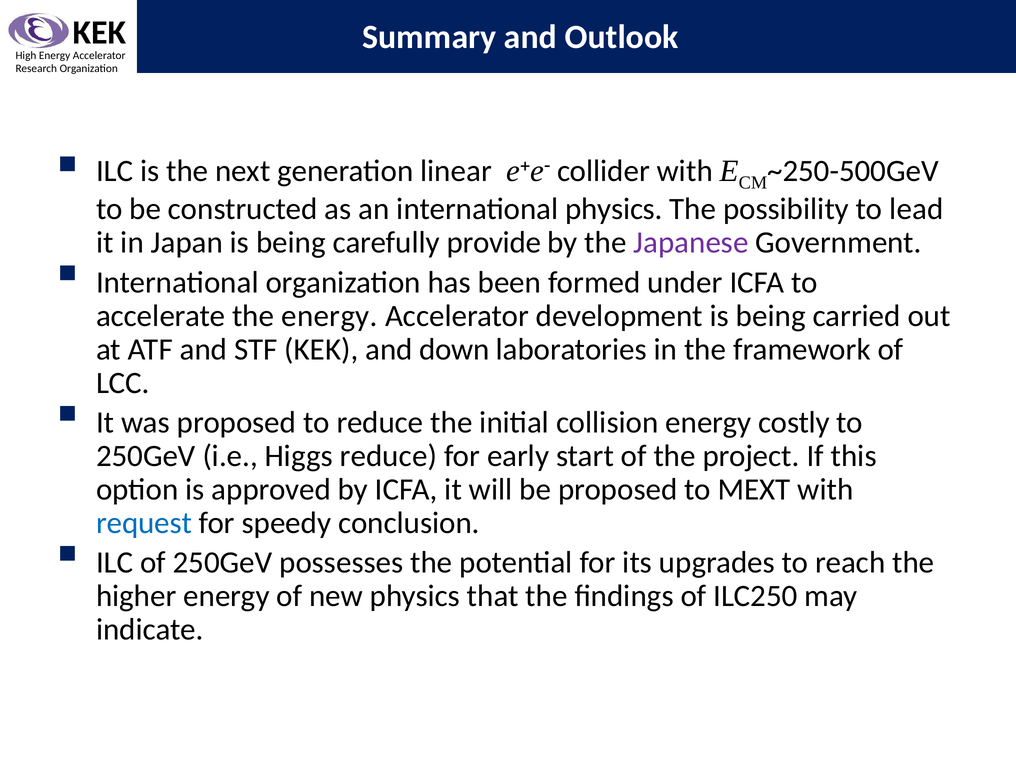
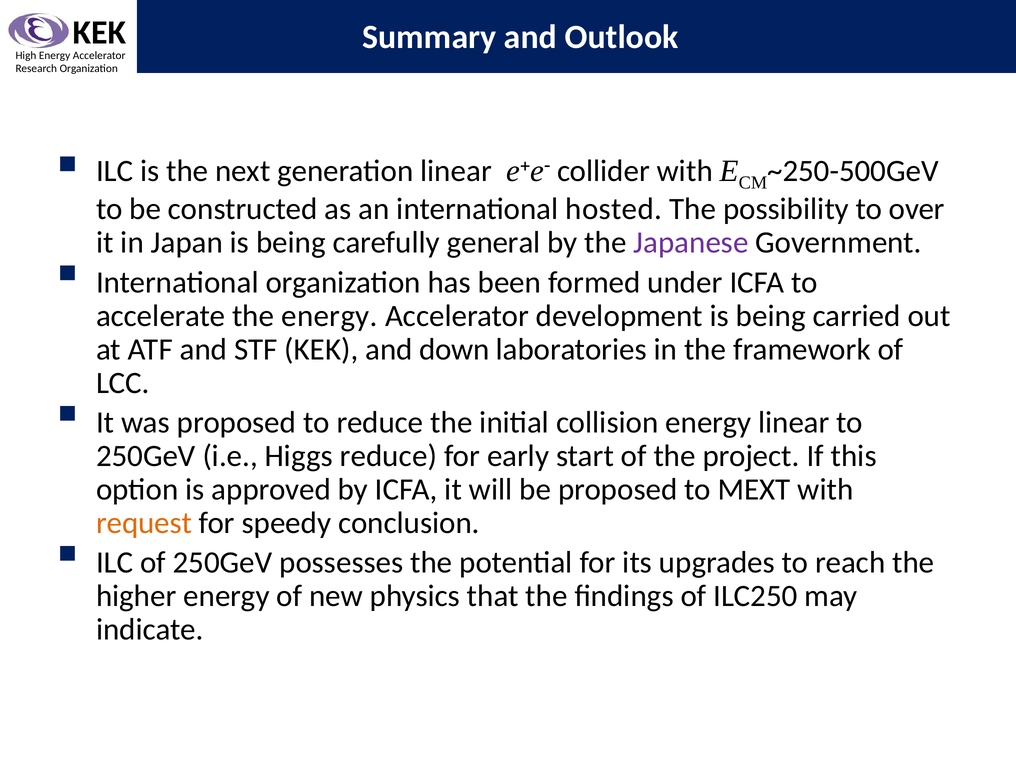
international physics: physics -> hosted
lead: lead -> over
provide: provide -> general
energy costly: costly -> linear
request colour: blue -> orange
